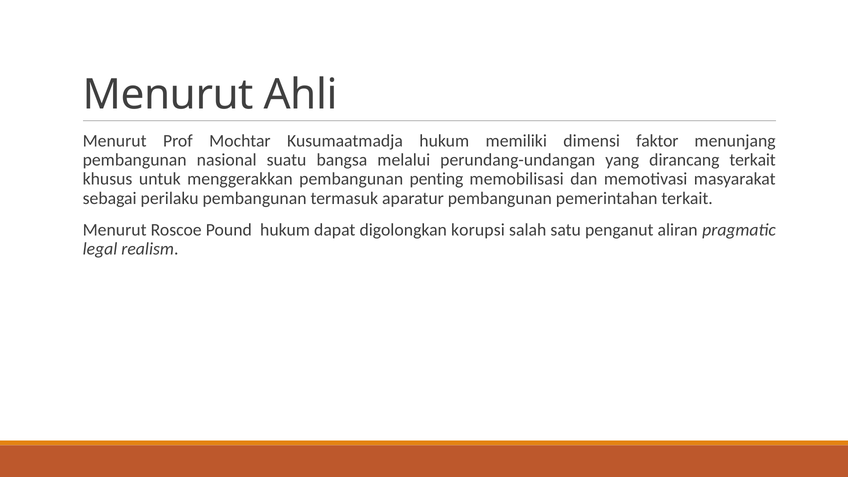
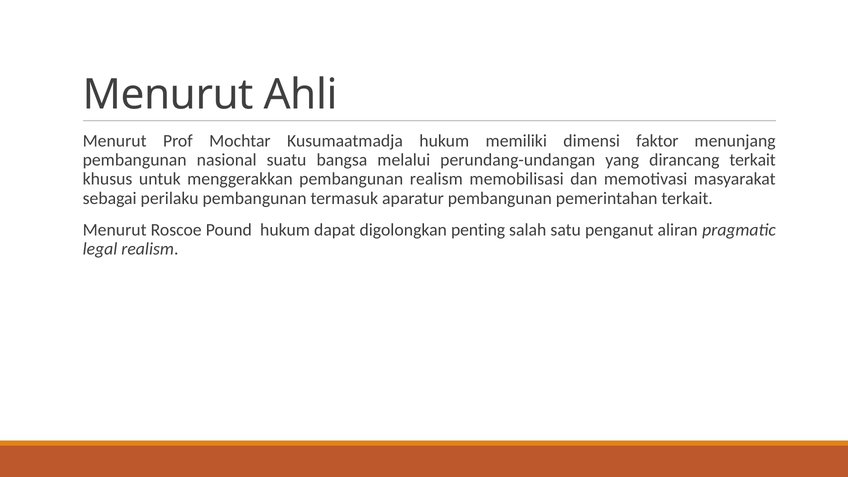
pembangunan penting: penting -> realism
korupsi: korupsi -> penting
